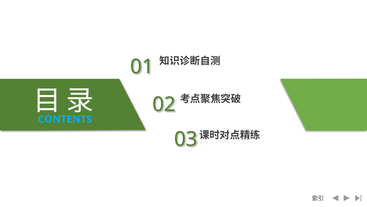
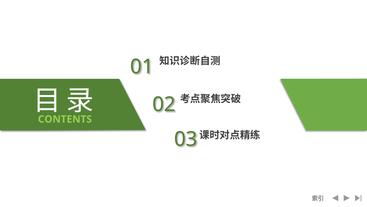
CONTENTS colour: light blue -> light green
